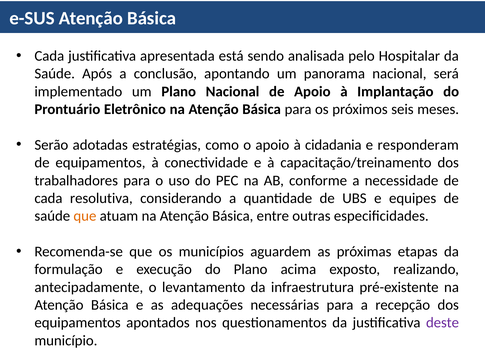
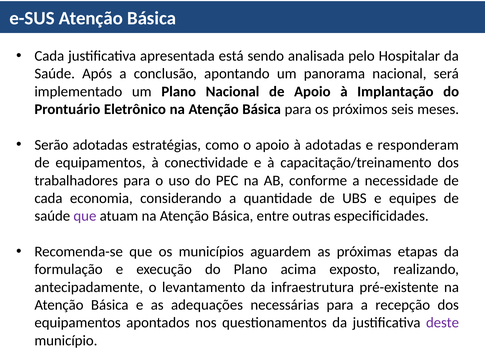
à cidadania: cidadania -> adotadas
resolutiva: resolutiva -> economia
que at (85, 216) colour: orange -> purple
